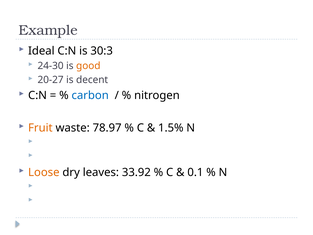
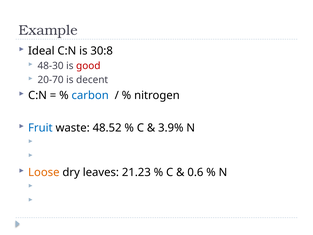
30:3: 30:3 -> 30:8
24-30: 24-30 -> 48-30
good colour: orange -> red
20-27: 20-27 -> 20-70
Fruit colour: orange -> blue
78.97: 78.97 -> 48.52
1.5%: 1.5% -> 3.9%
33.92: 33.92 -> 21.23
0.1: 0.1 -> 0.6
